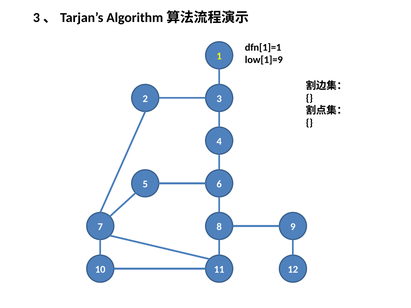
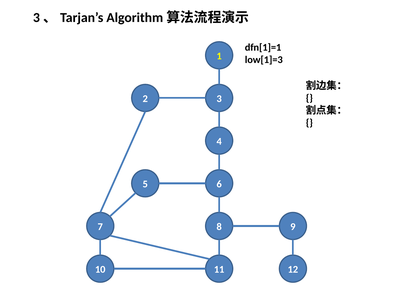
low[1]=9: low[1]=9 -> low[1]=3
